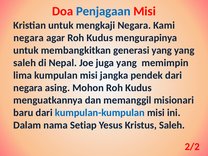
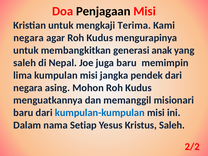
Penjagaan colour: blue -> black
mengkaji Negara: Negara -> Terima
generasi yang: yang -> anak
juga yang: yang -> baru
